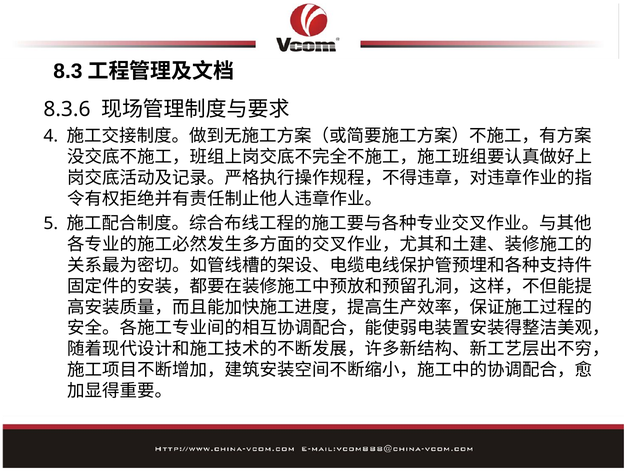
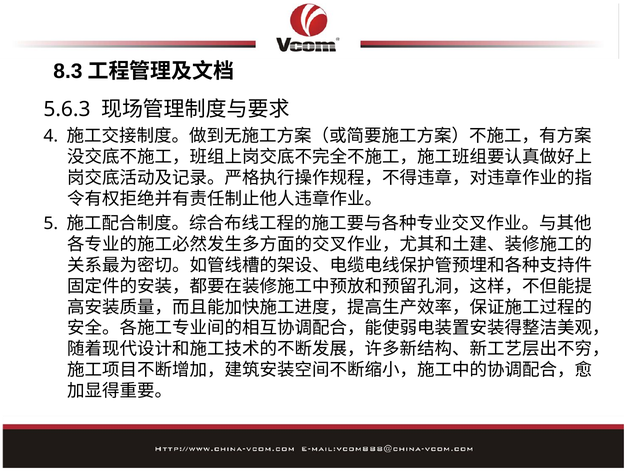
8.3.6: 8.3.6 -> 5.6.3
